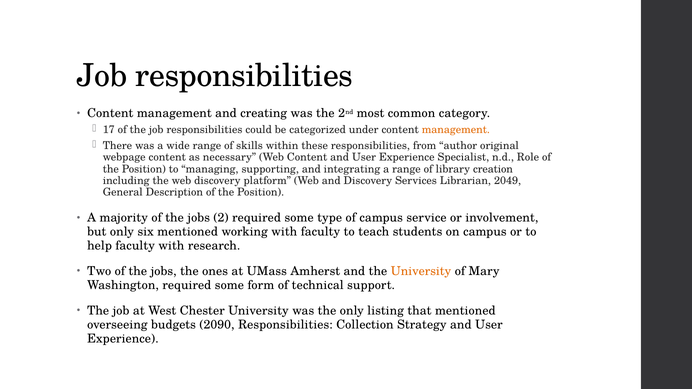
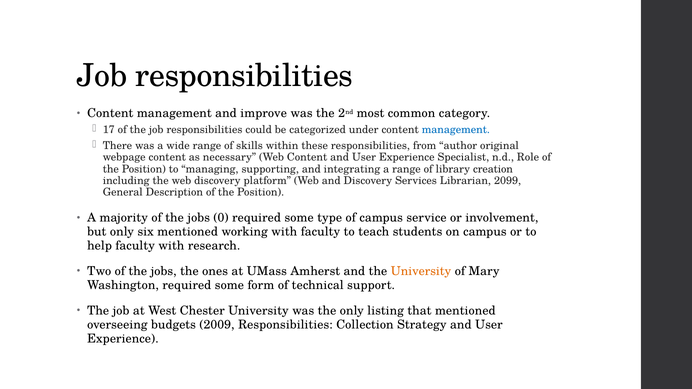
creating: creating -> improve
management at (456, 130) colour: orange -> blue
2049: 2049 -> 2099
2: 2 -> 0
2090: 2090 -> 2009
